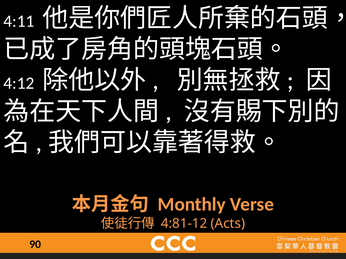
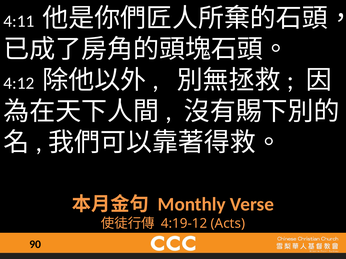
4:81-12: 4:81-12 -> 4:19-12
